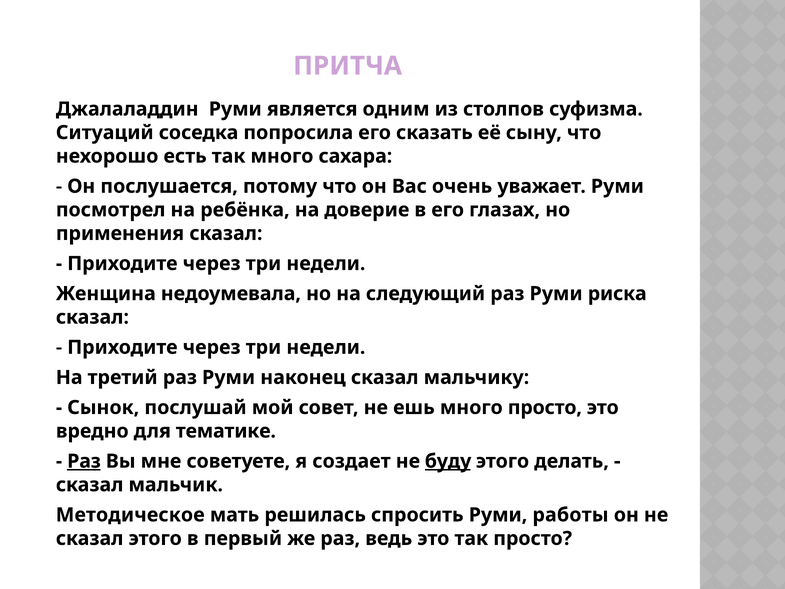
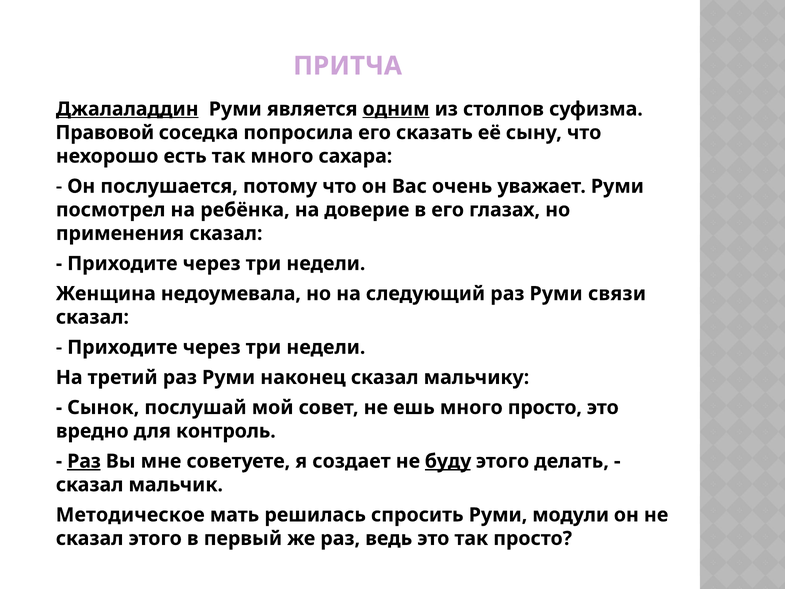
Джалаладдин underline: none -> present
одним underline: none -> present
Ситуаций: Ситуаций -> Правовой
риска: риска -> связи
тематике: тематике -> контроль
работы: работы -> модули
